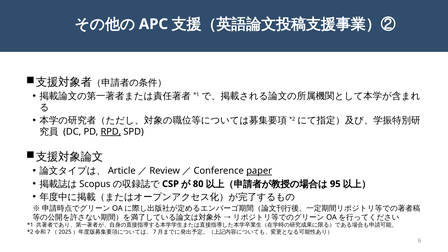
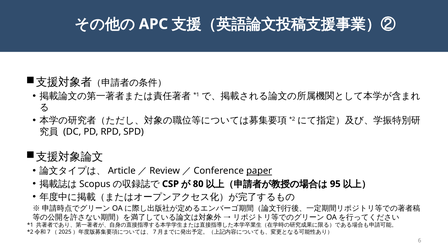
RPD underline: present -> none
